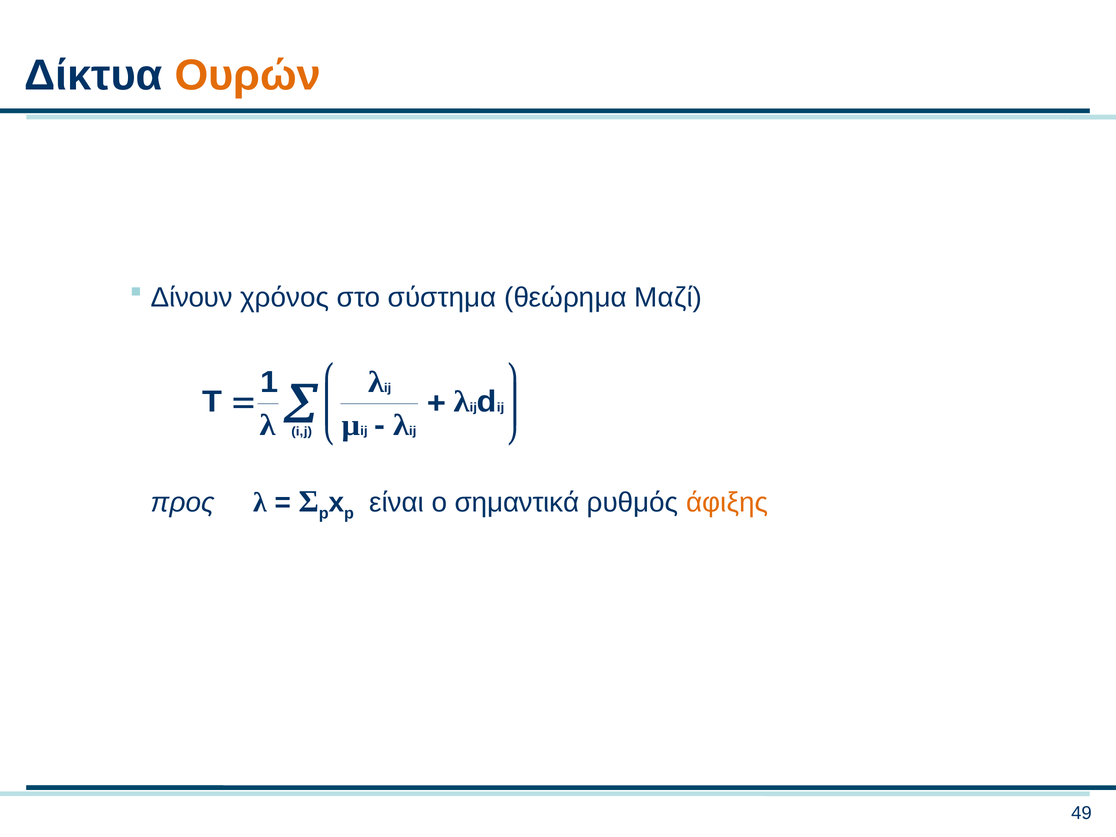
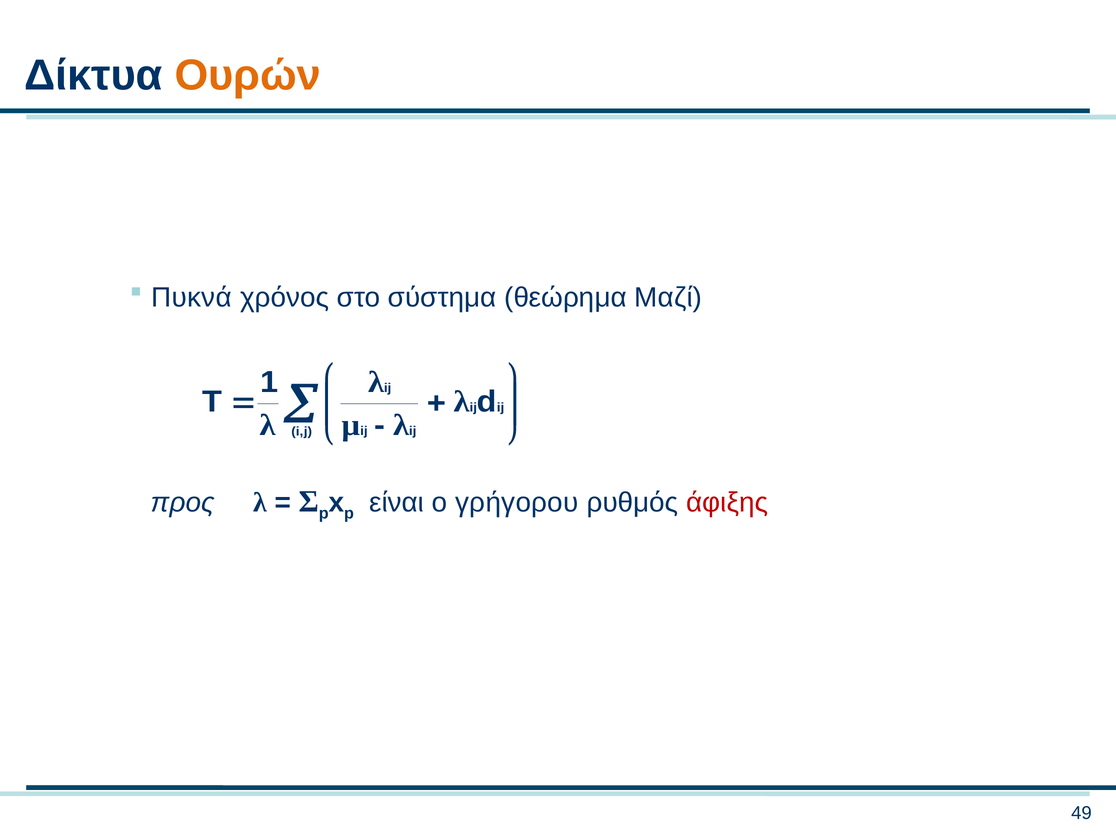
Δίνουν: Δίνουν -> Πυκνά
σημαντικά: σημαντικά -> γρήγορου
άφιξης colour: orange -> red
